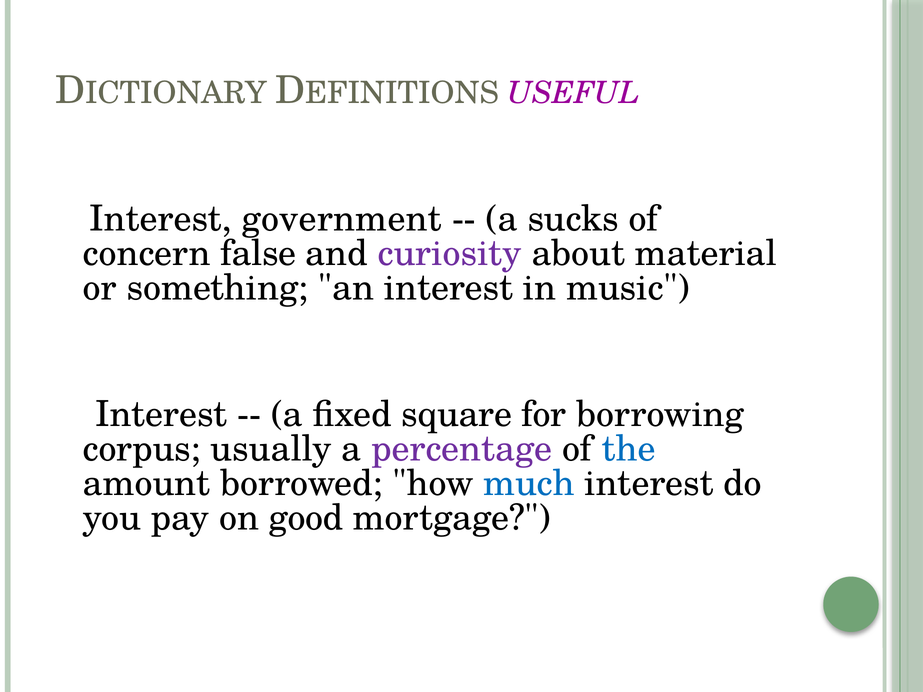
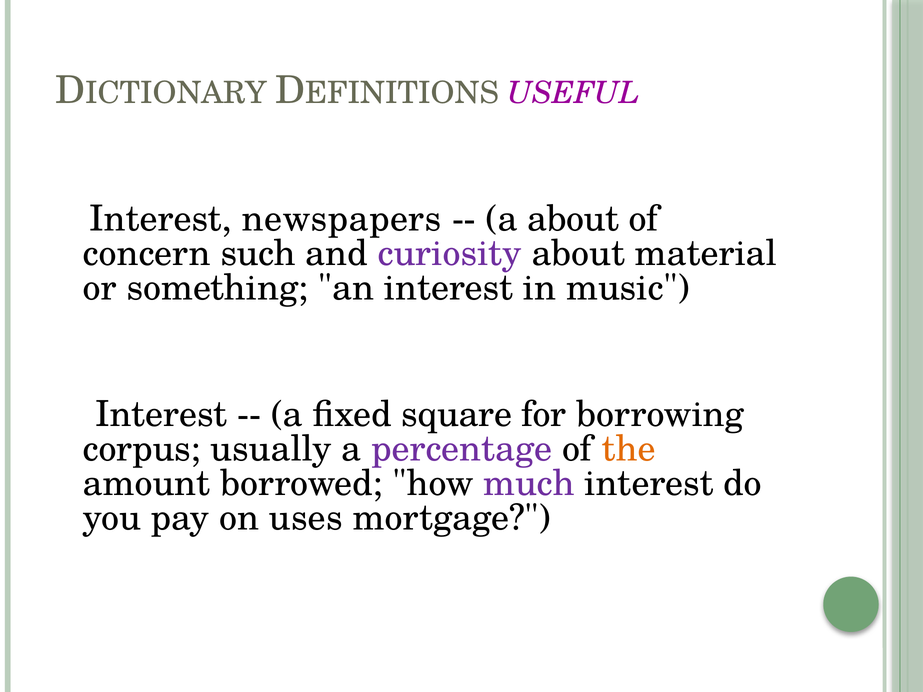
government: government -> newspapers
a sucks: sucks -> about
false: false -> such
the colour: blue -> orange
much colour: blue -> purple
good: good -> uses
